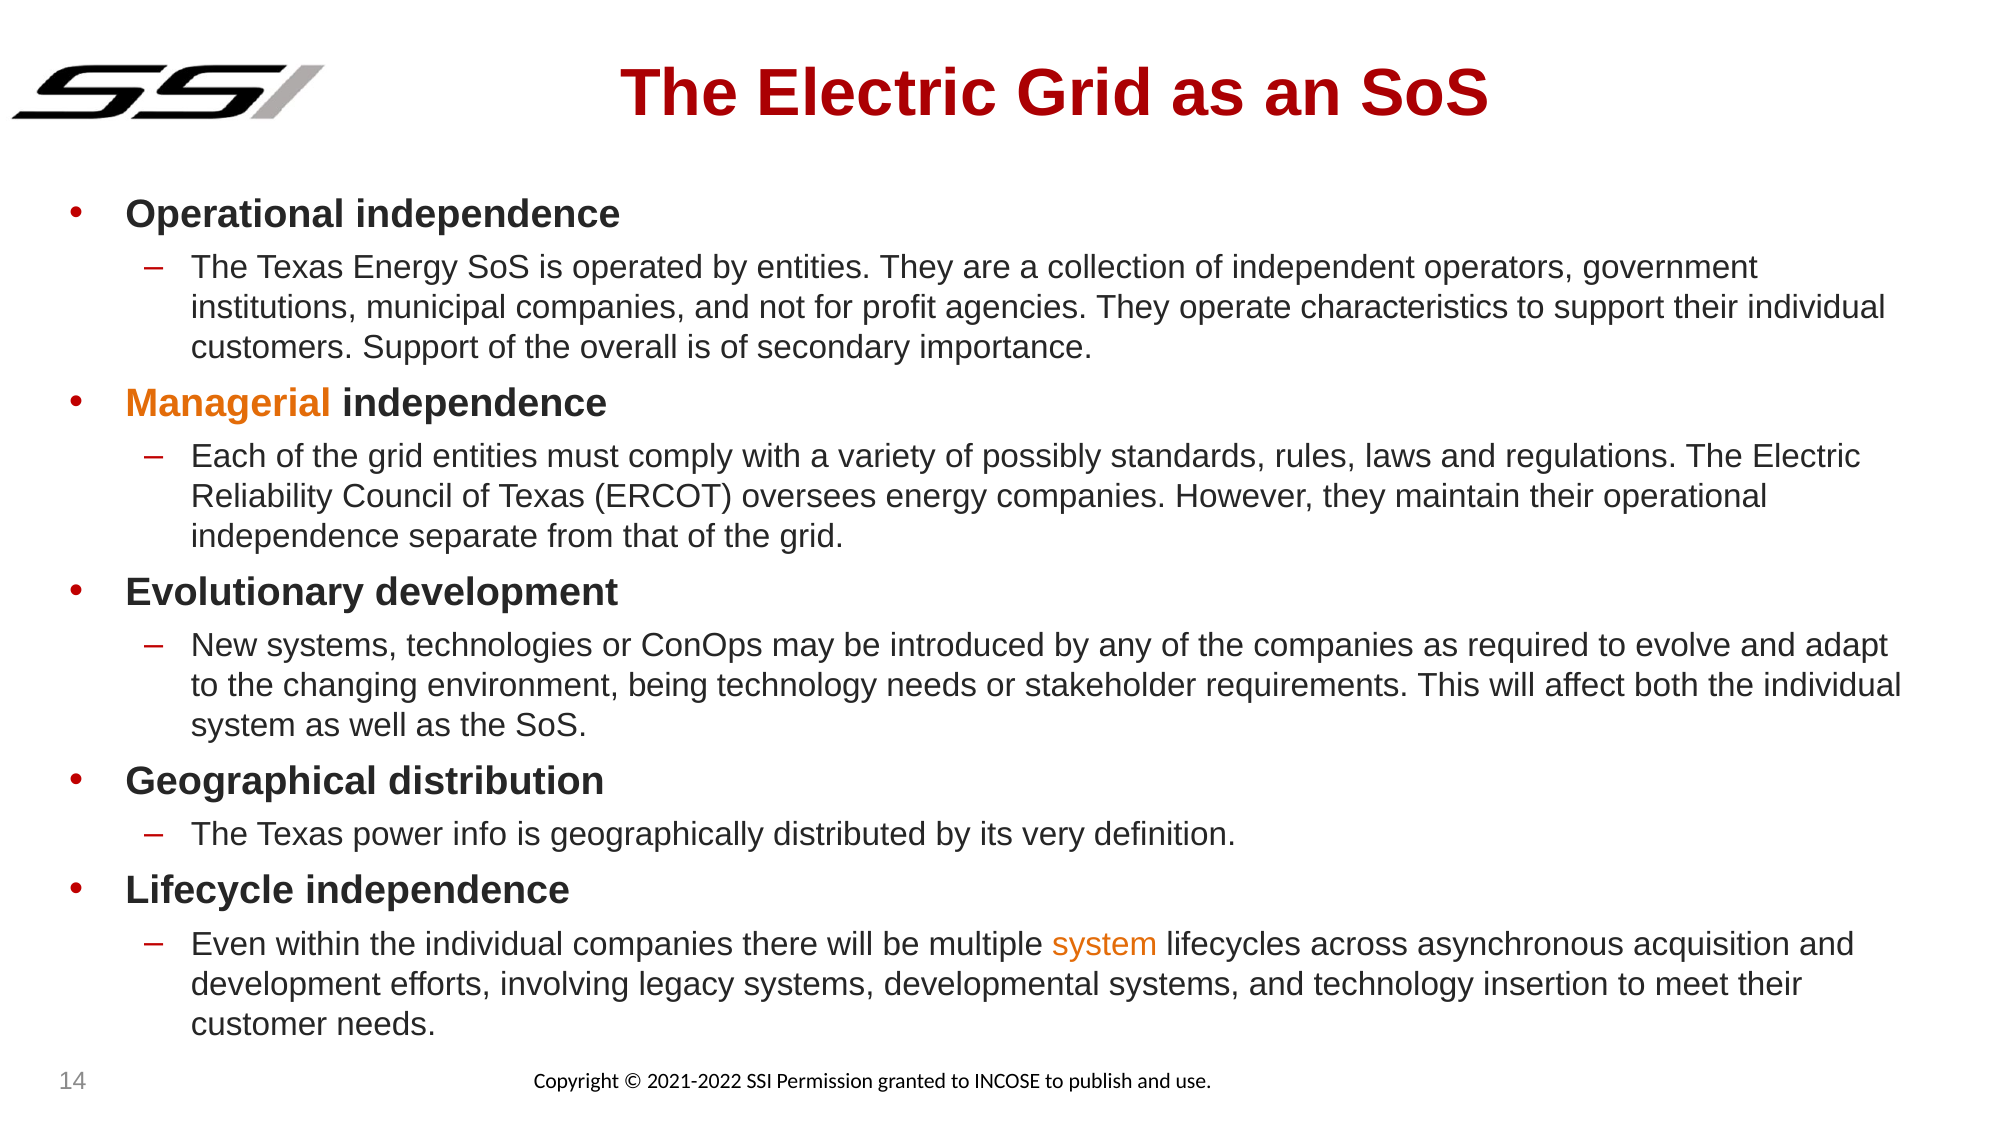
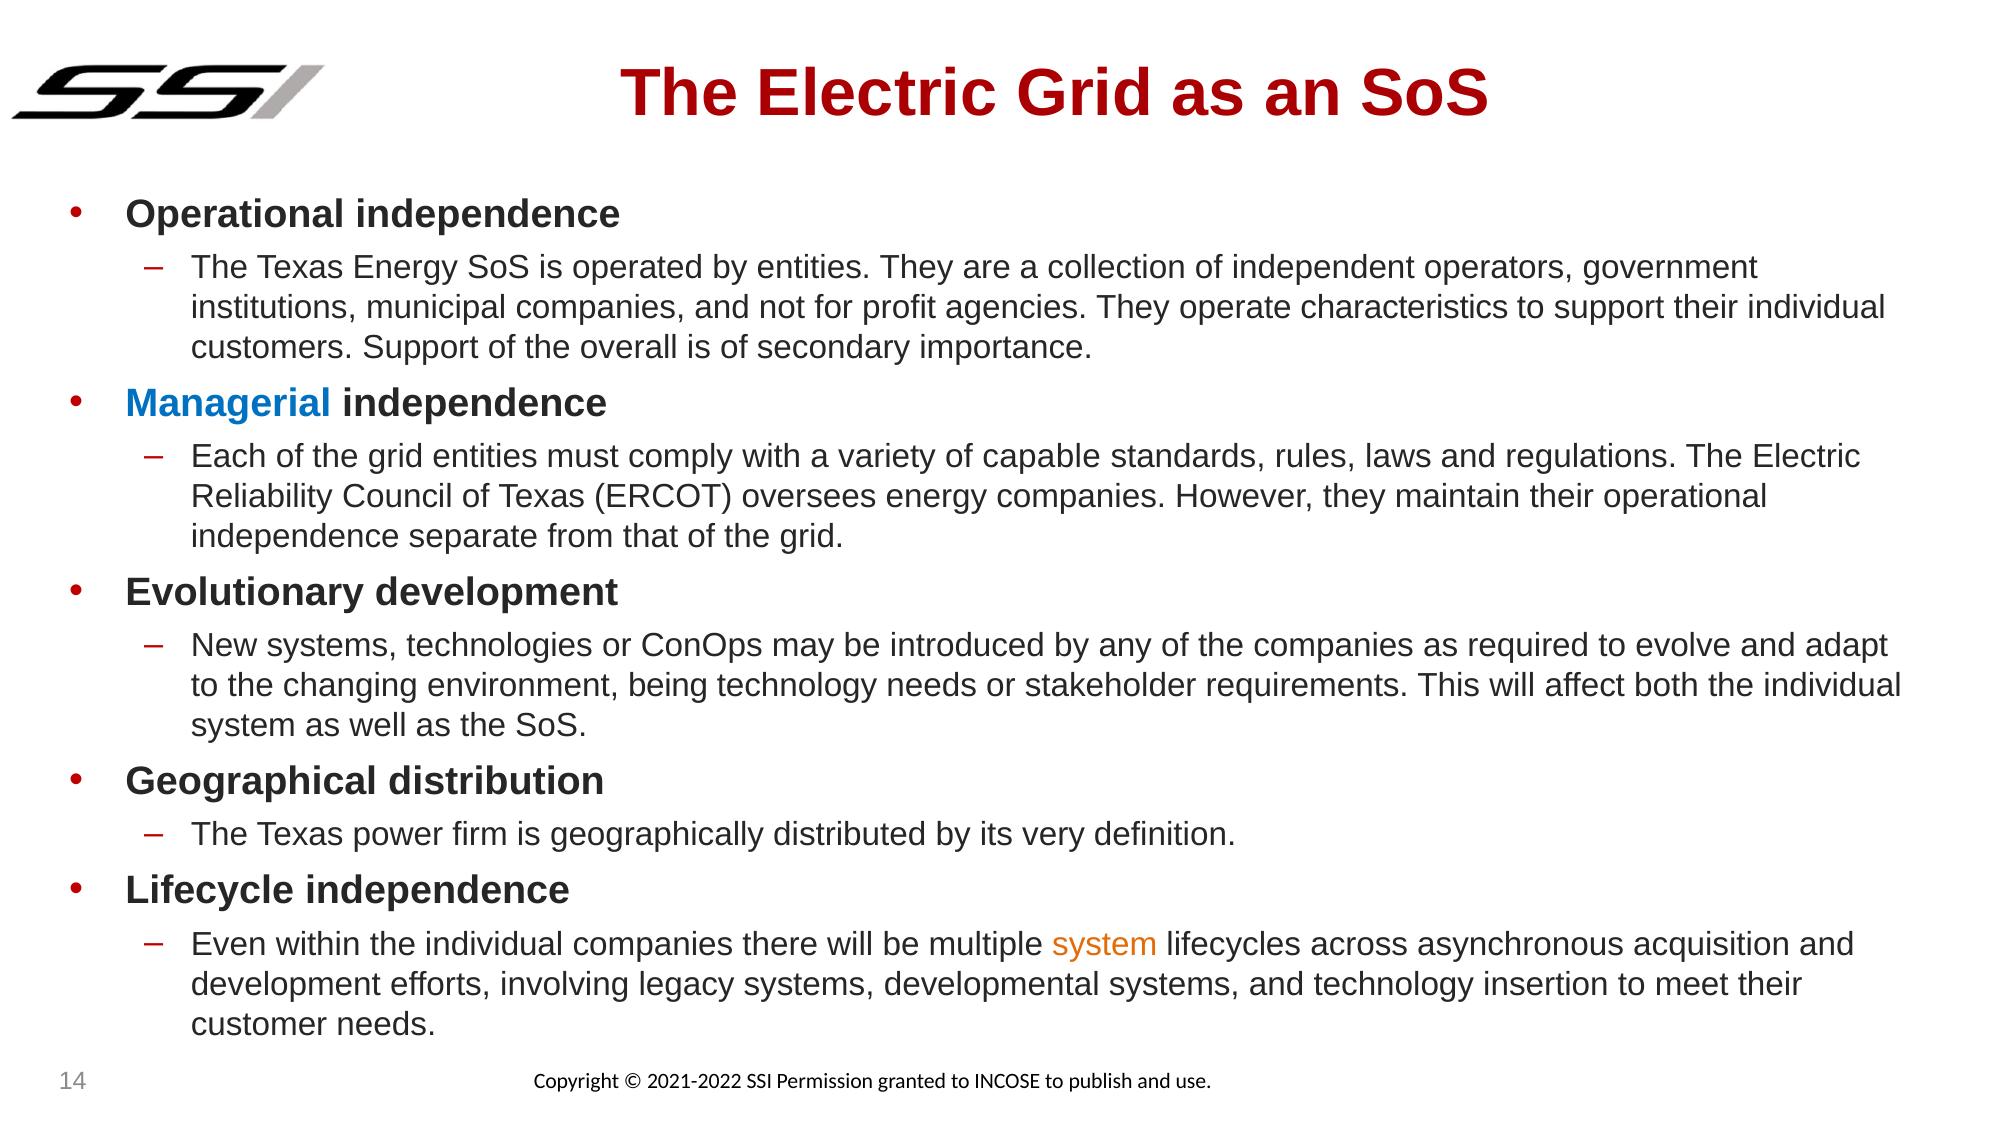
Managerial colour: orange -> blue
possibly: possibly -> capable
info: info -> firm
